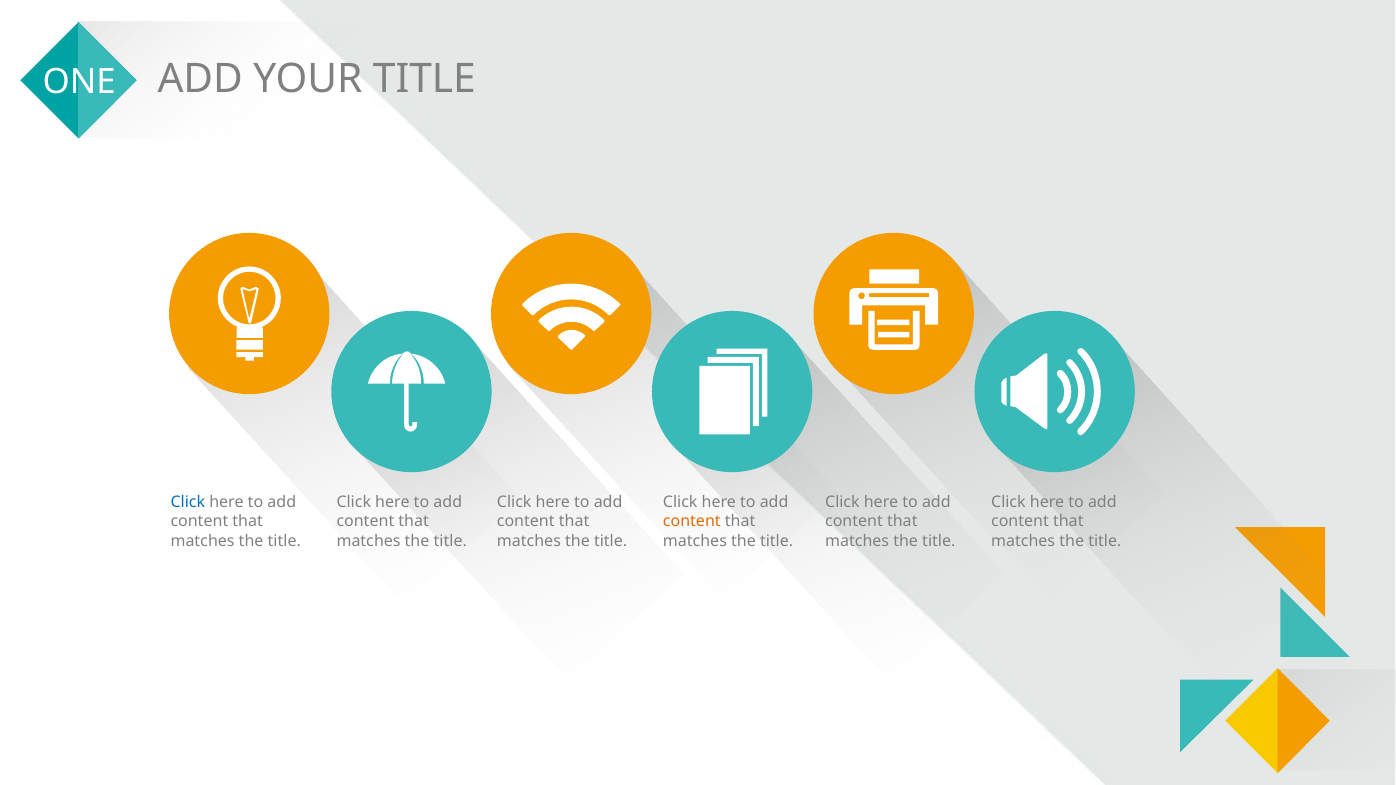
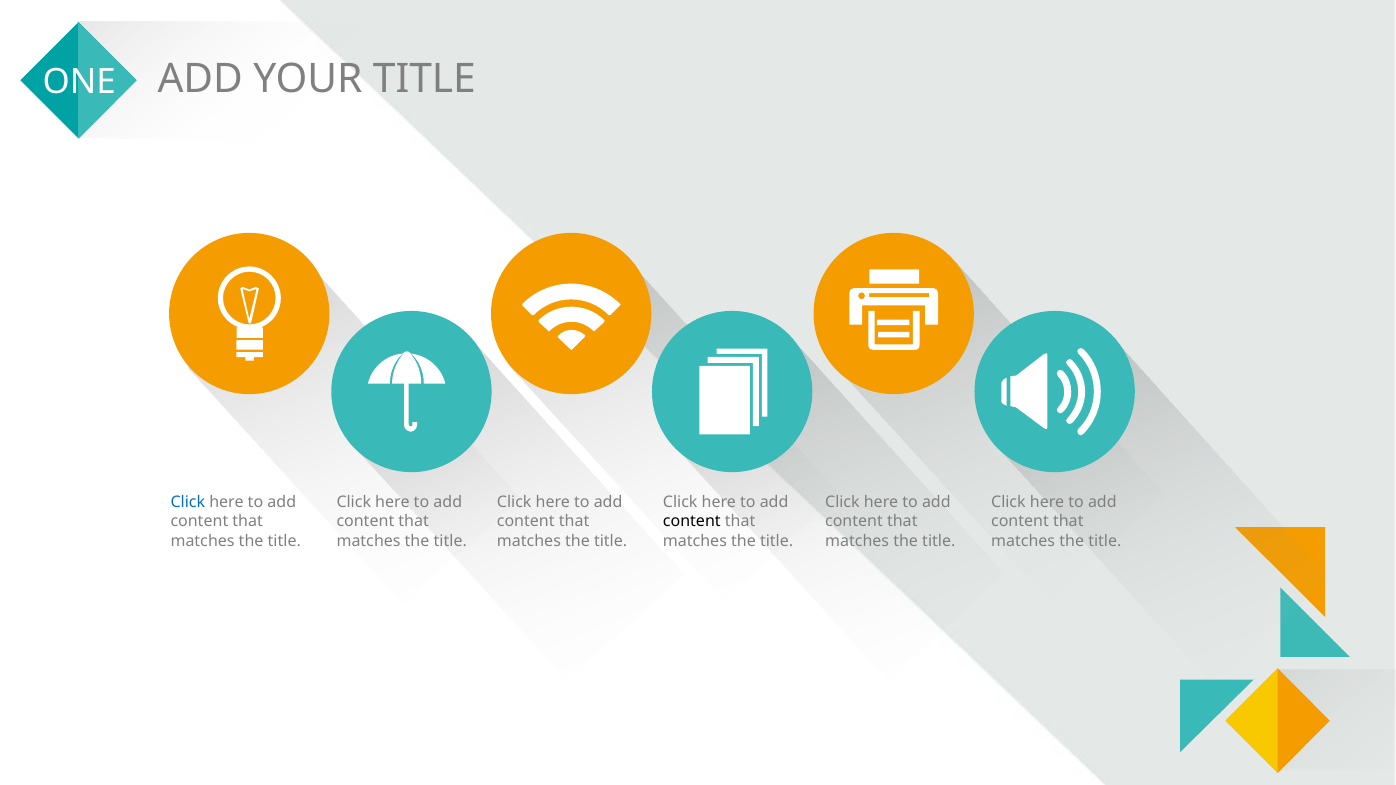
content at (692, 522) colour: orange -> black
